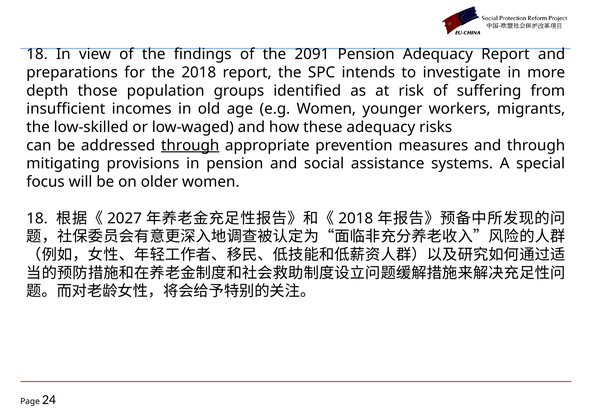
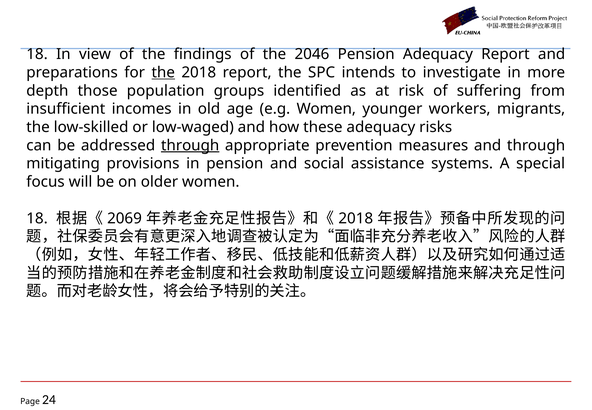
2091: 2091 -> 2046
the at (163, 72) underline: none -> present
2027: 2027 -> 2069
